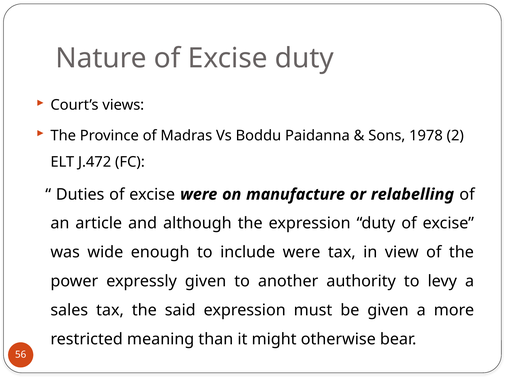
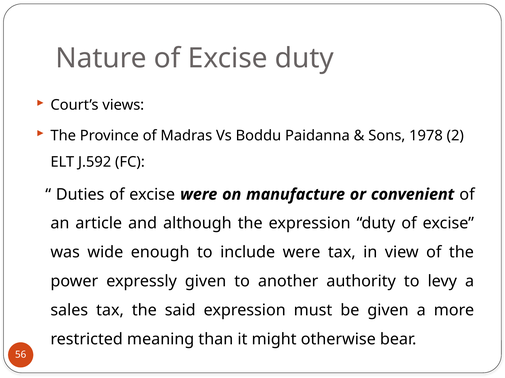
J.472: J.472 -> J.592
relabelling: relabelling -> convenient
